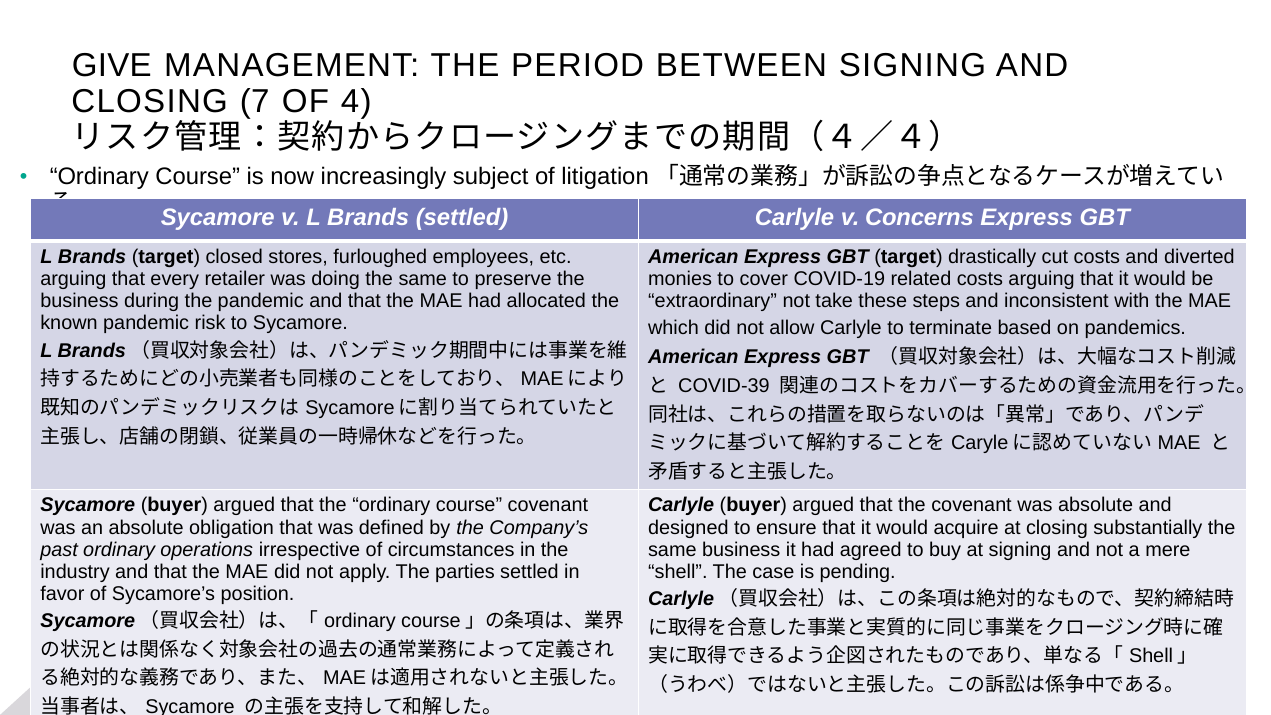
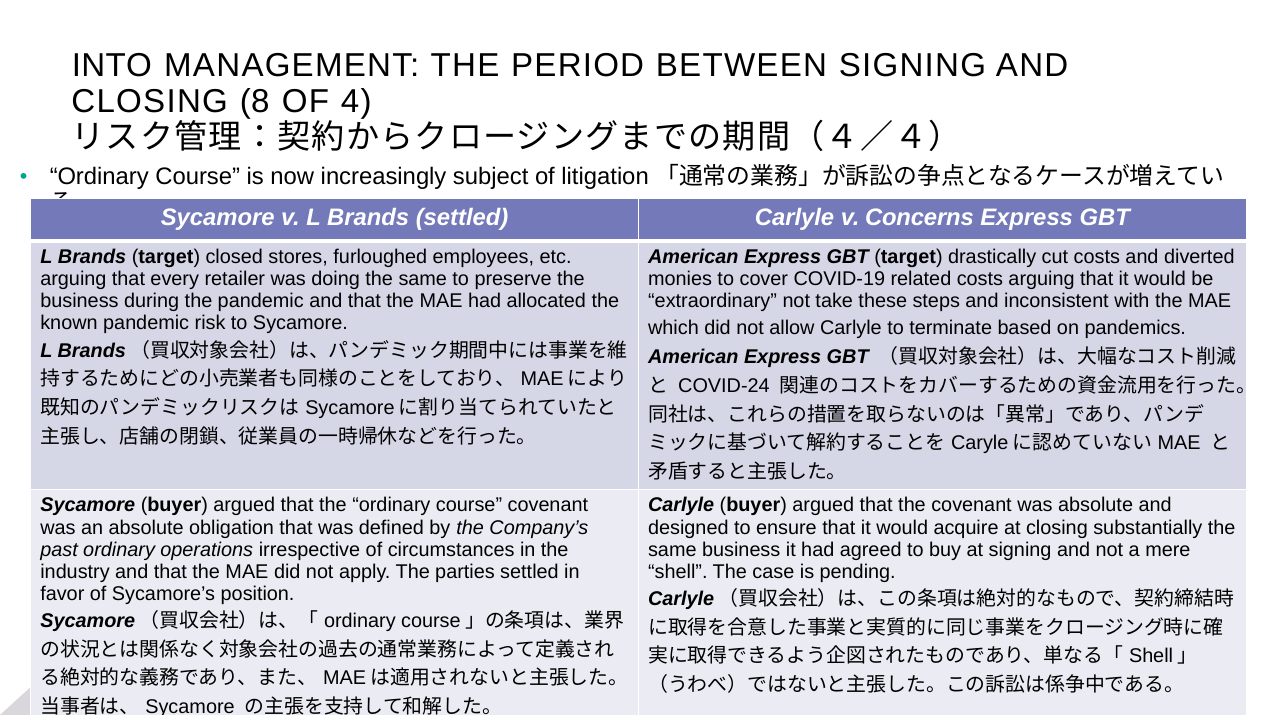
GIVE: GIVE -> INTO
7: 7 -> 8
COVID-39: COVID-39 -> COVID-24
